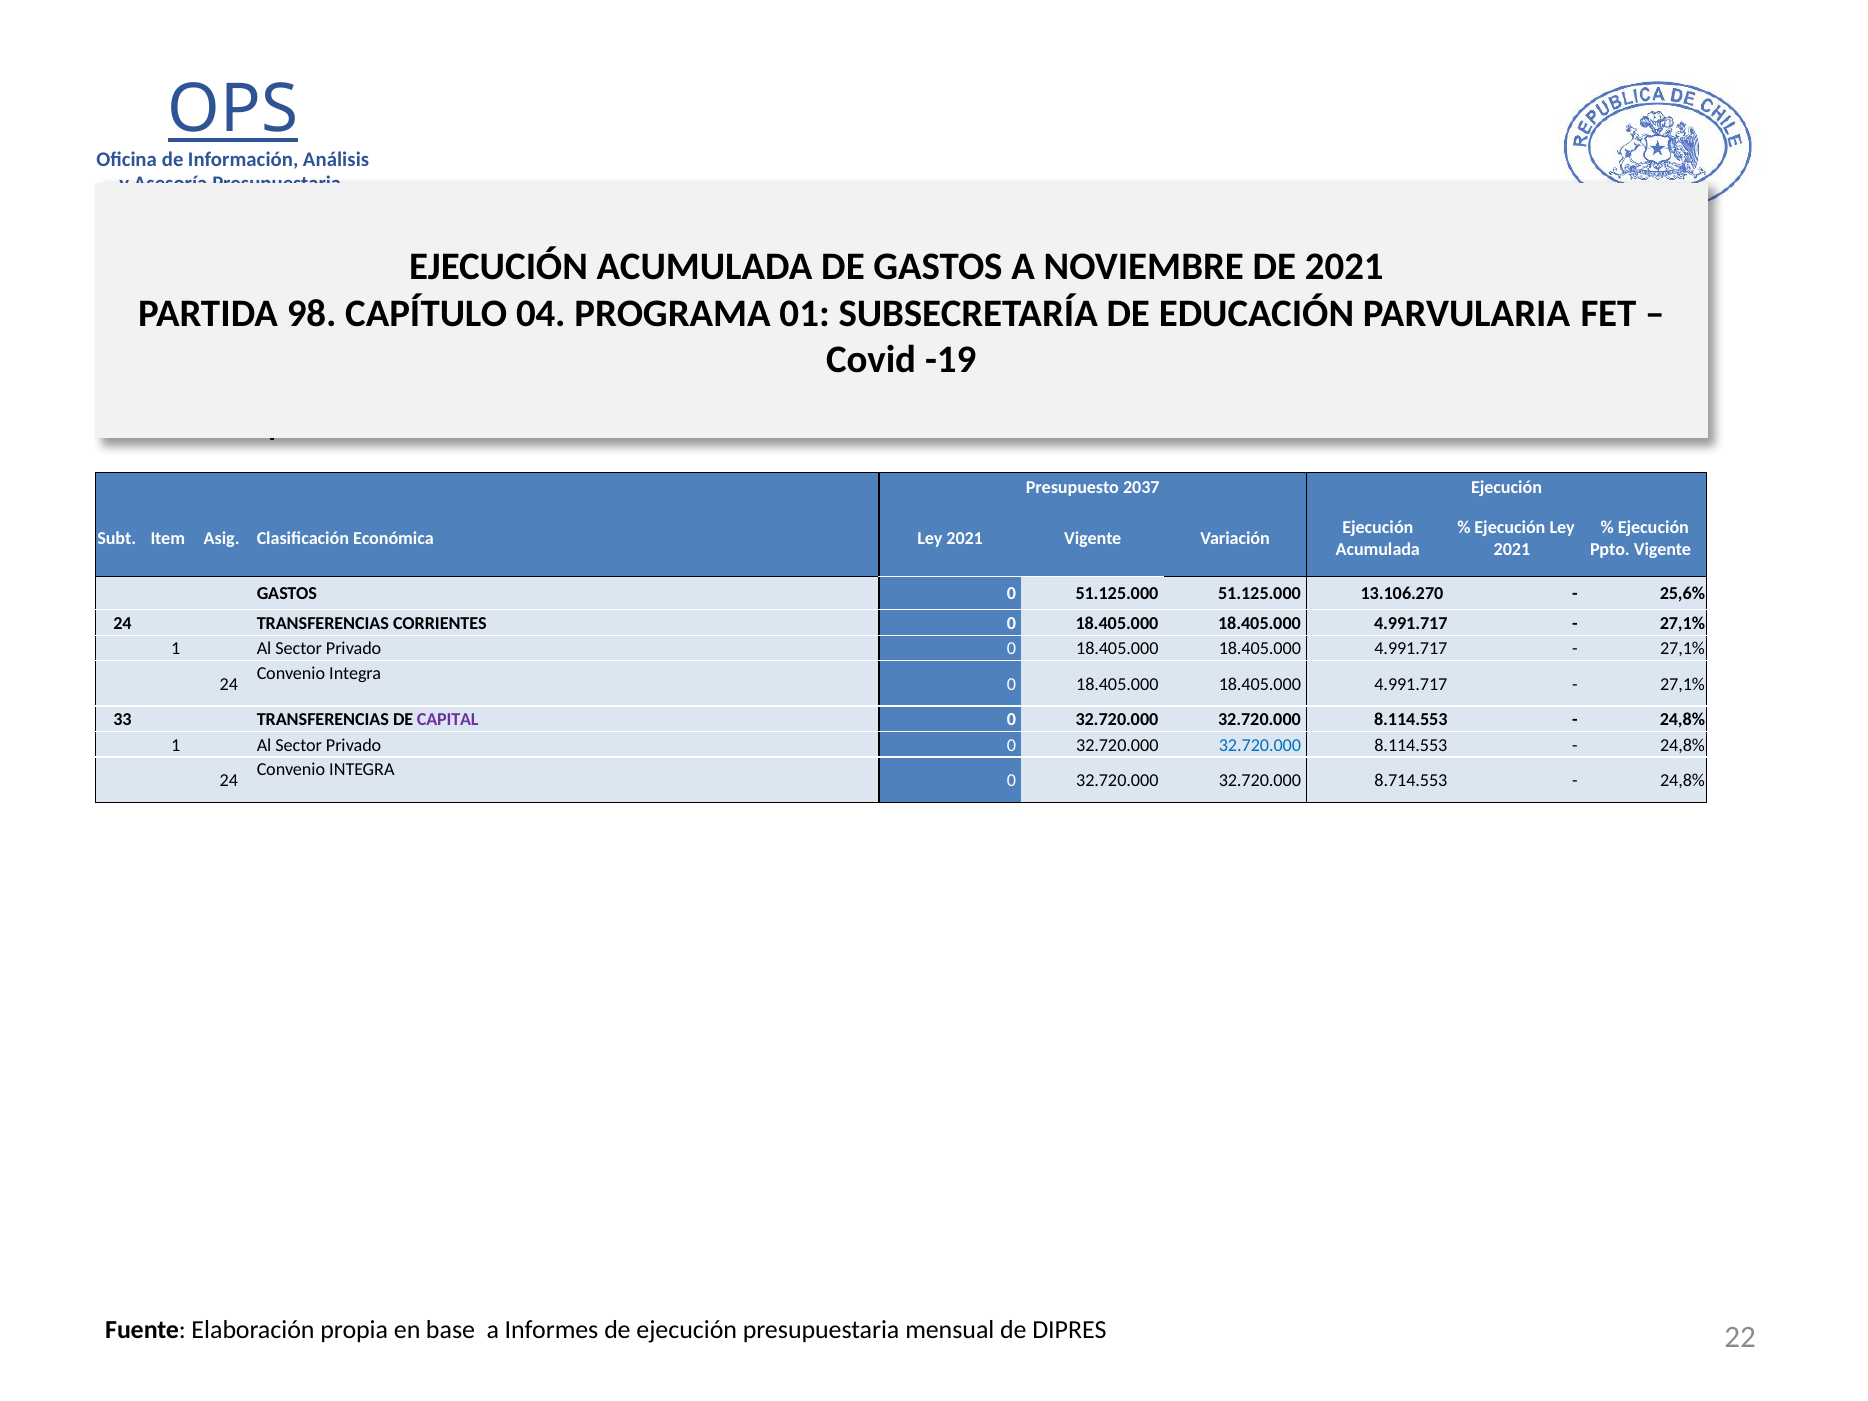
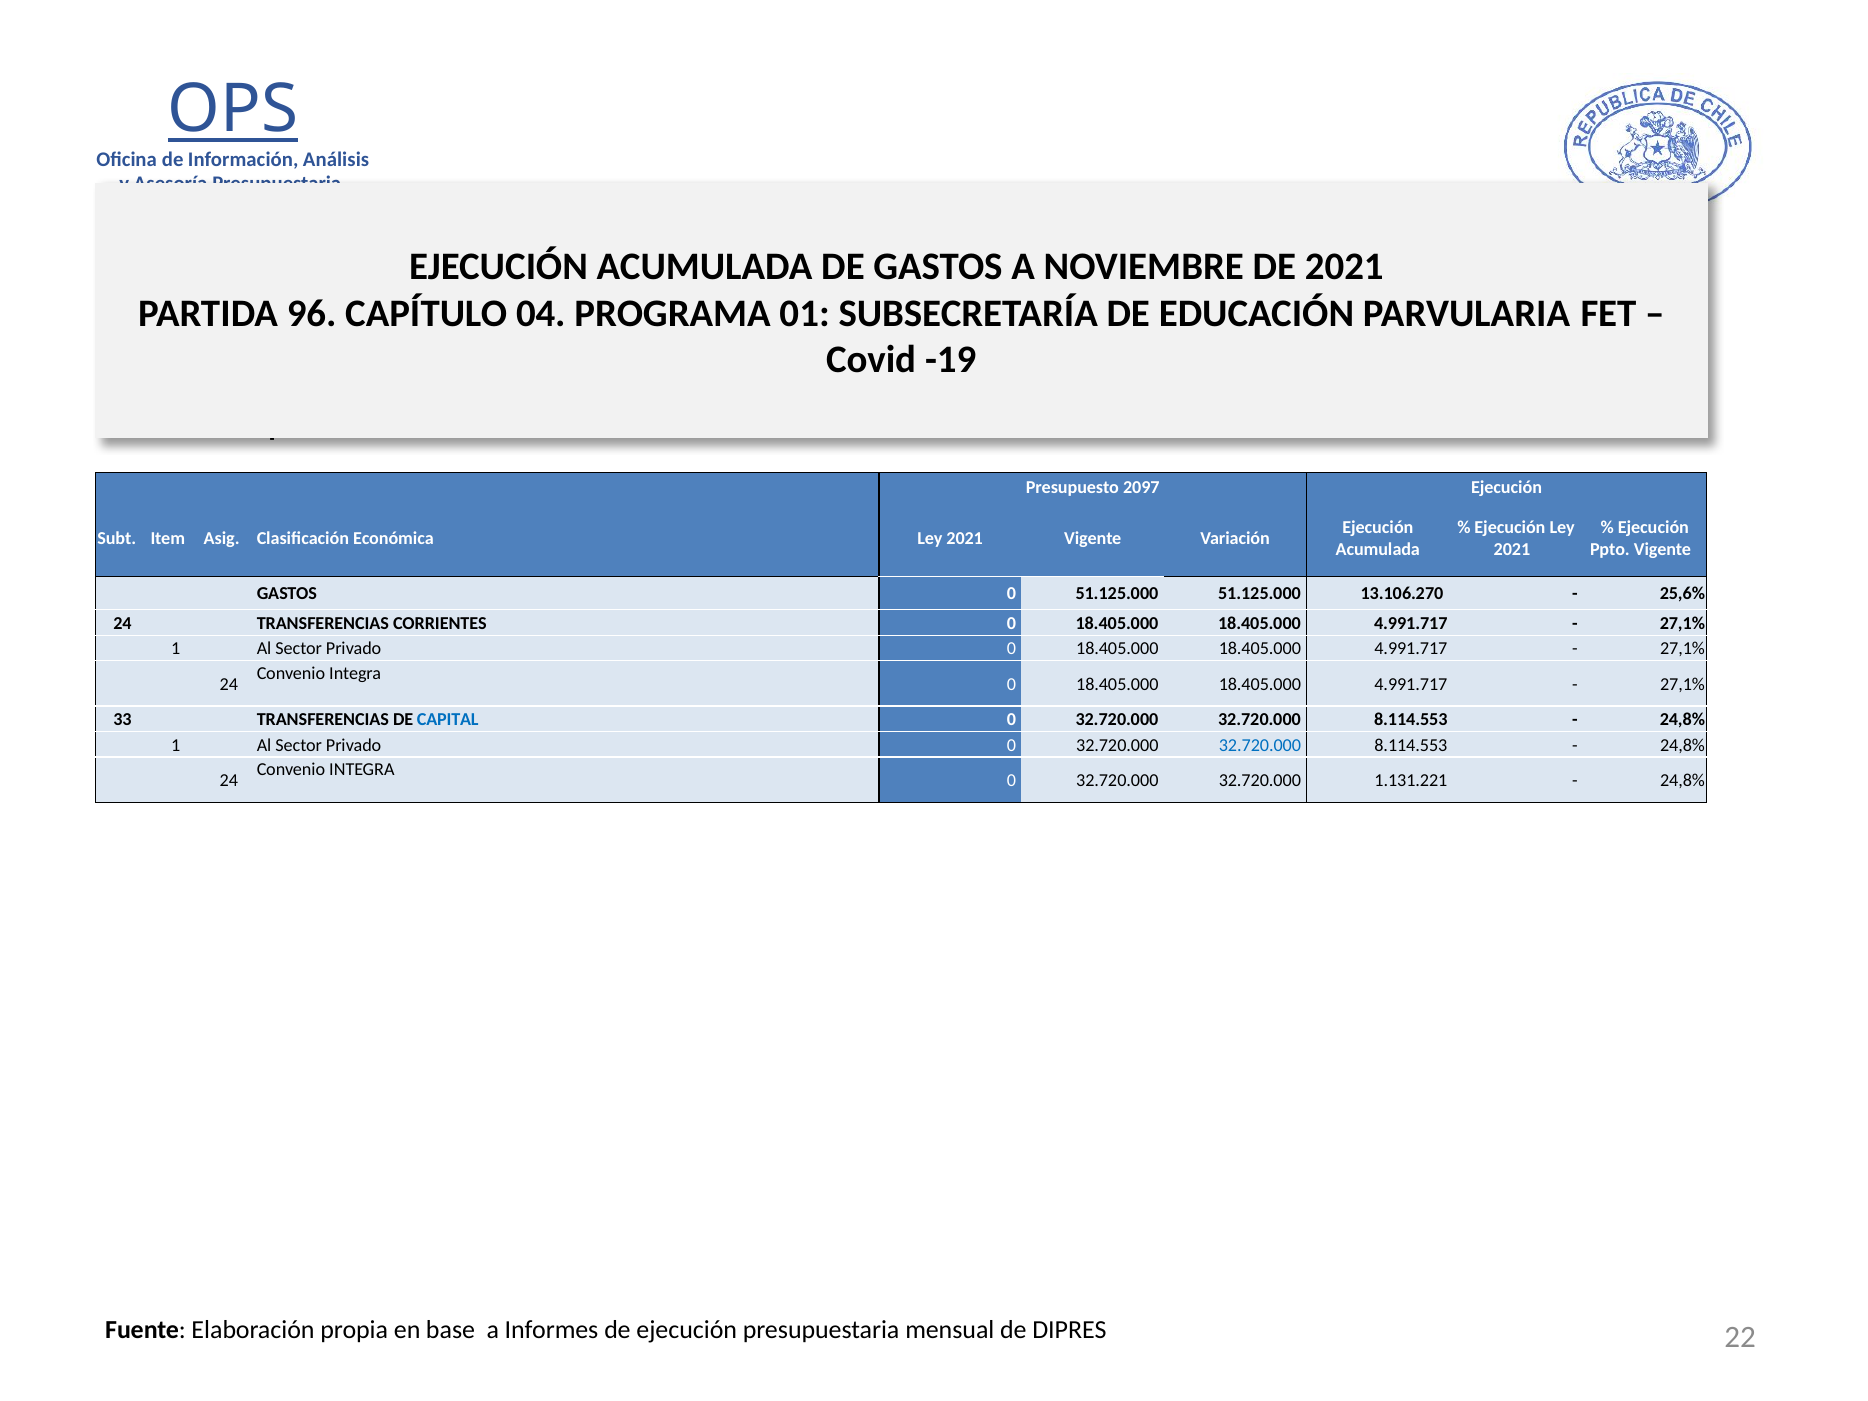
98: 98 -> 96
2037: 2037 -> 2097
CAPITAL colour: purple -> blue
8.714.553: 8.714.553 -> 1.131.221
